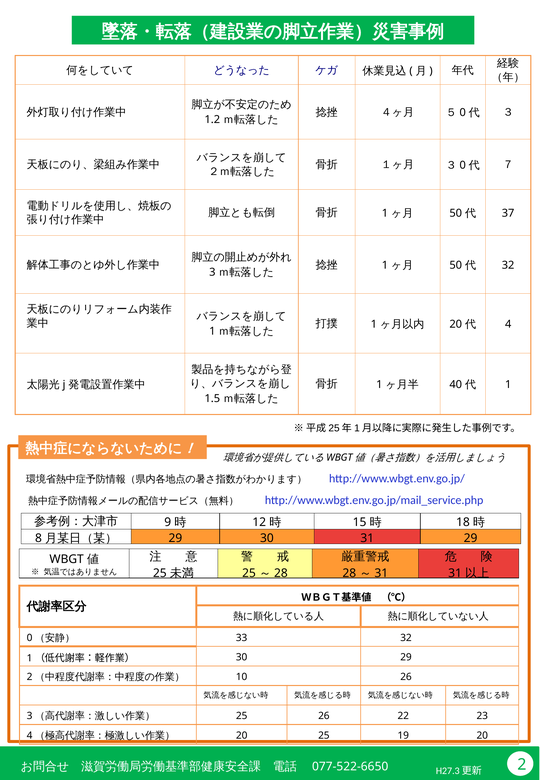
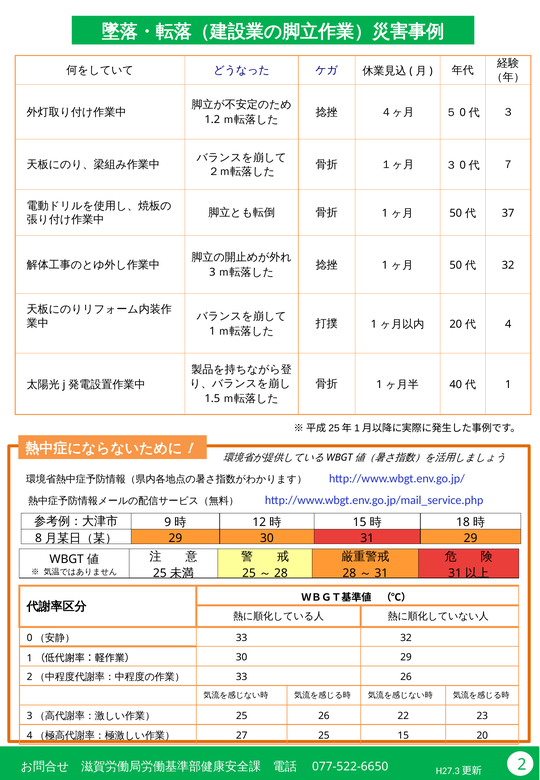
10 at (242, 677): 10 -> 33
20 at (242, 735): 20 -> 27
25 19: 19 -> 15
